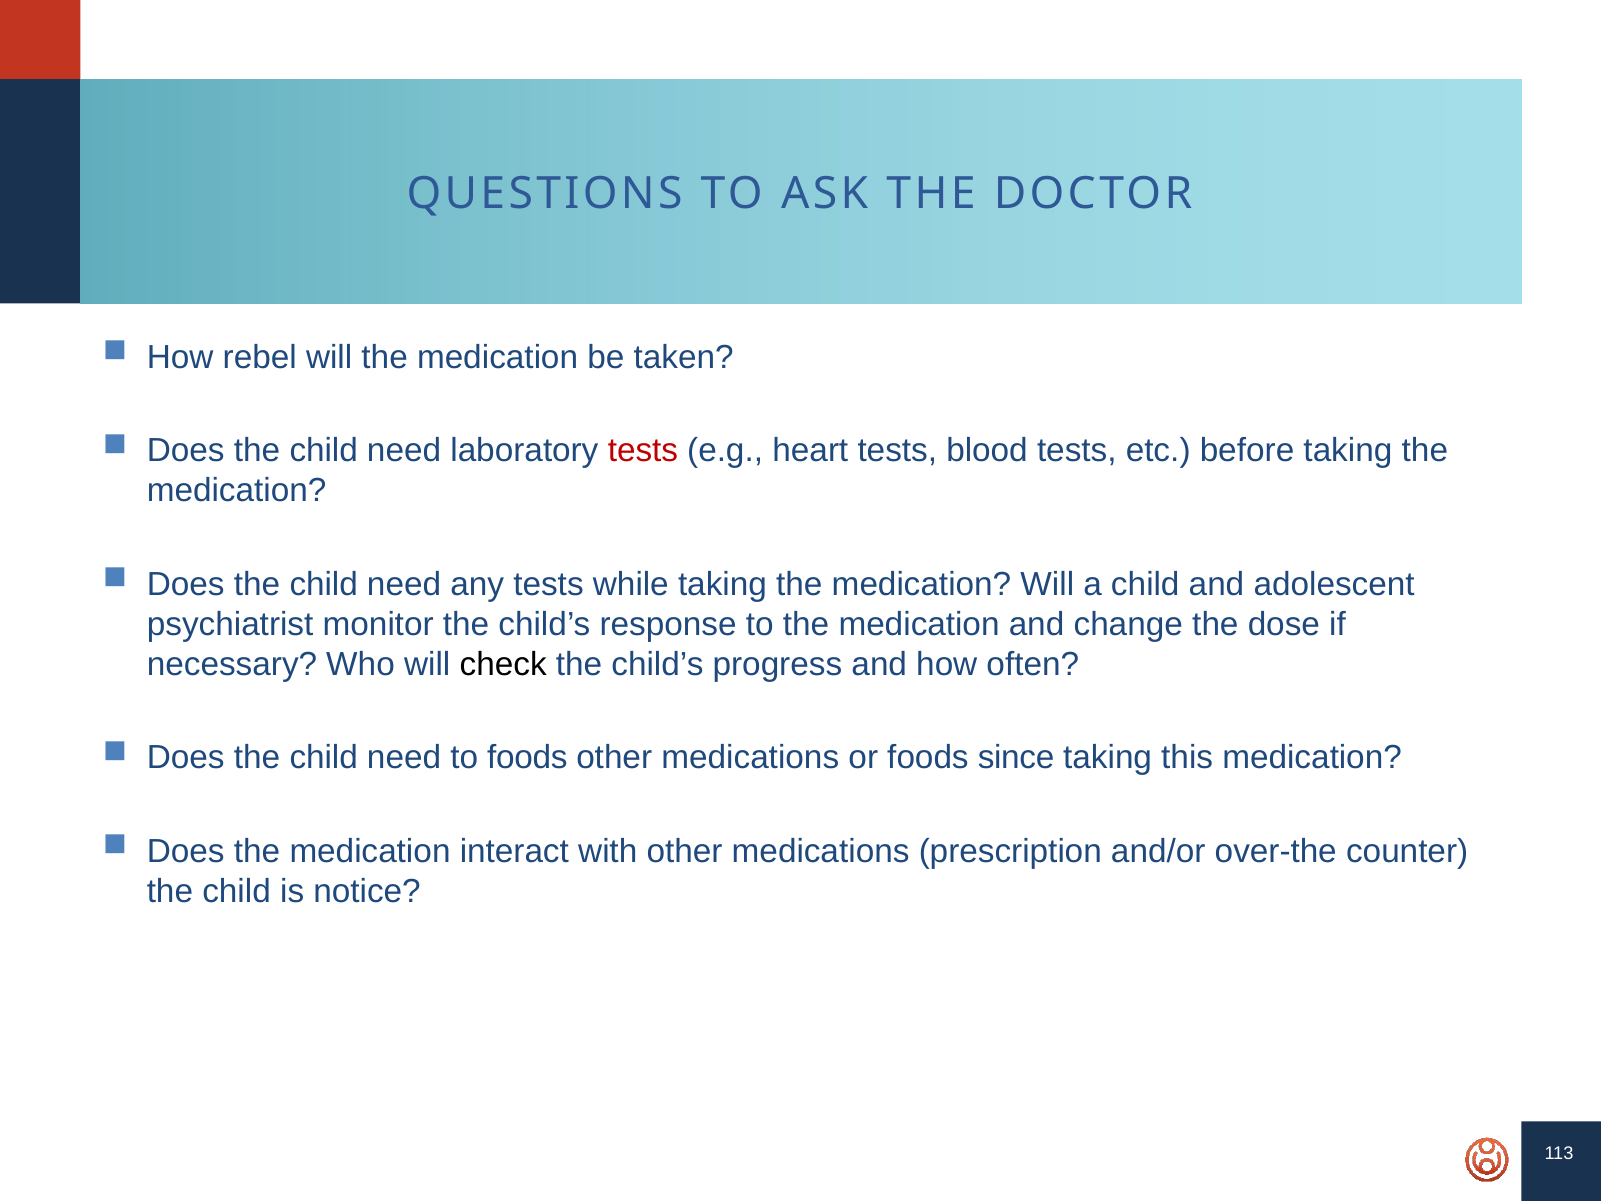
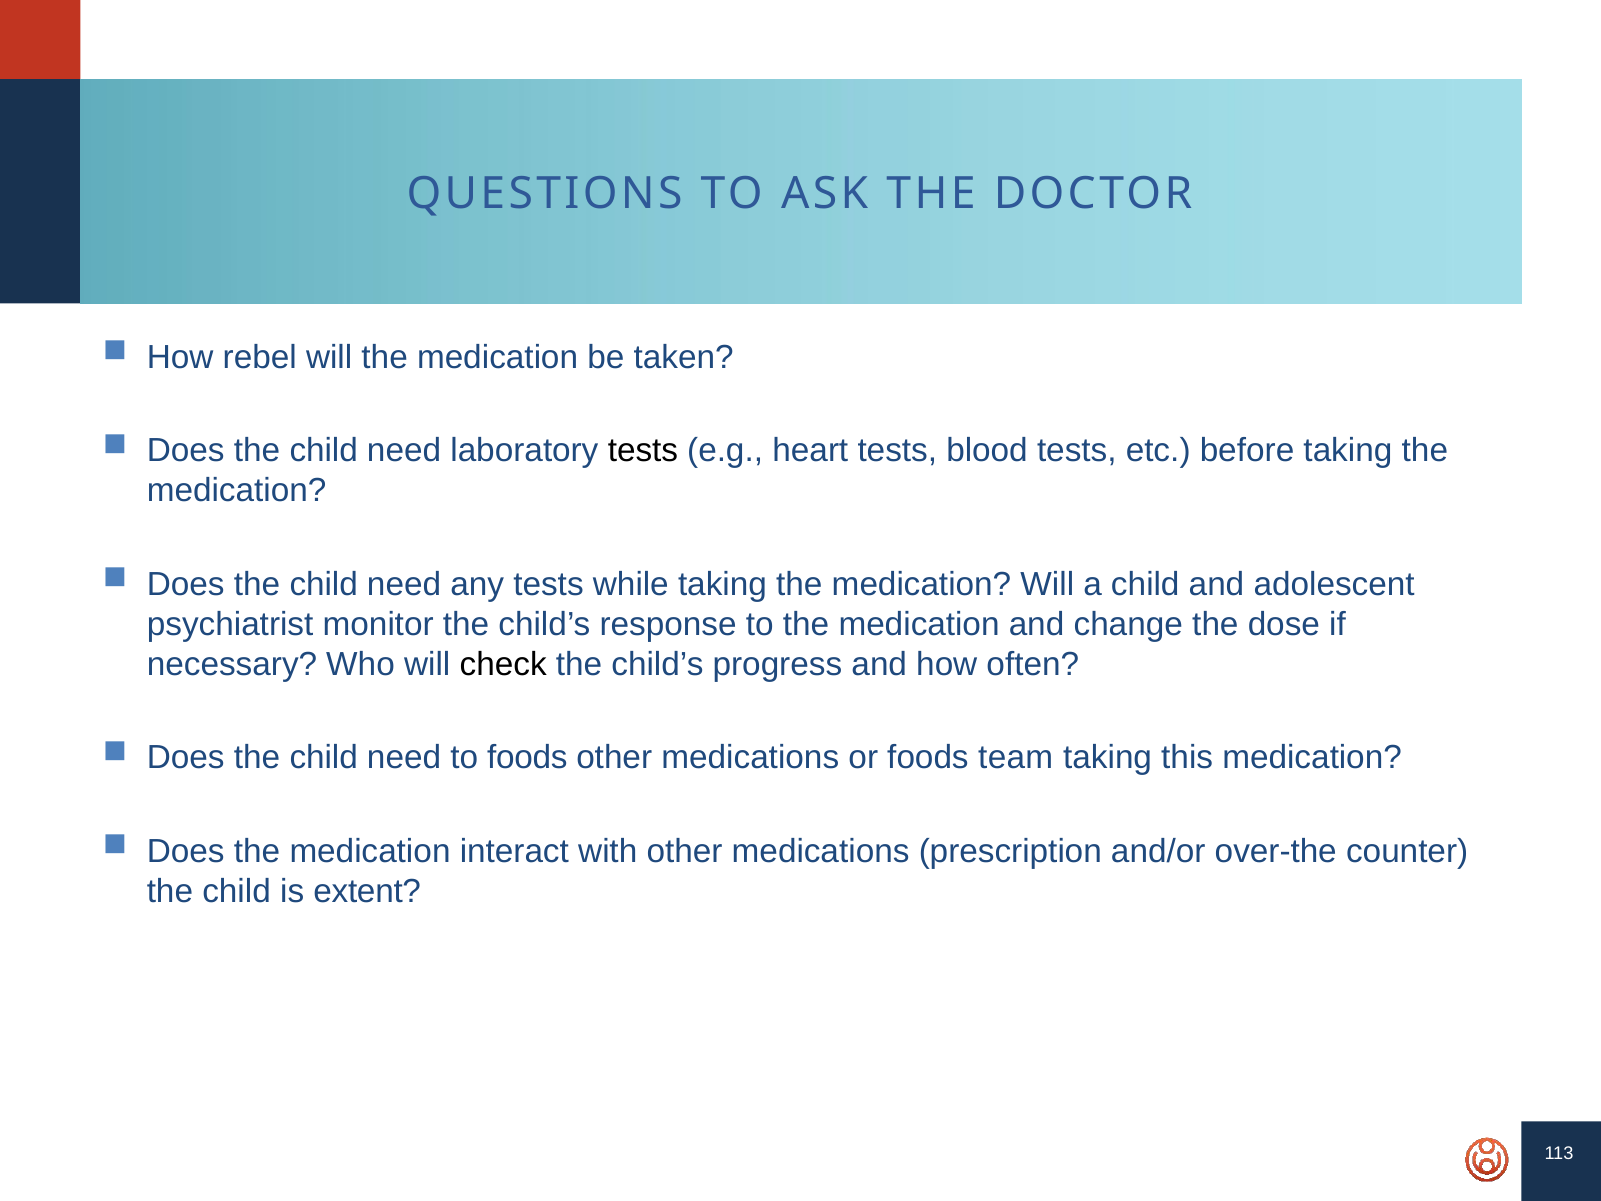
tests at (643, 451) colour: red -> black
since: since -> team
notice: notice -> extent
